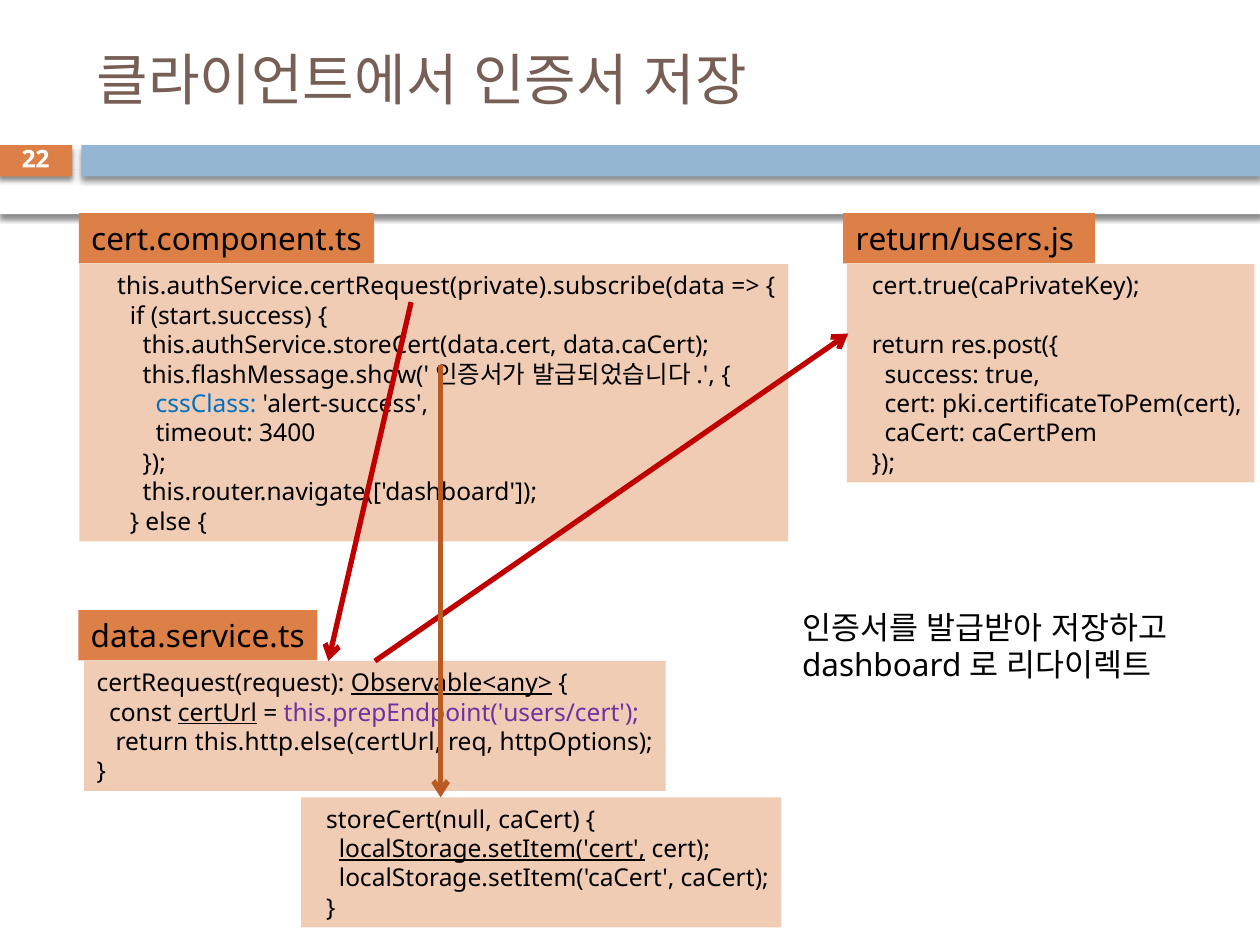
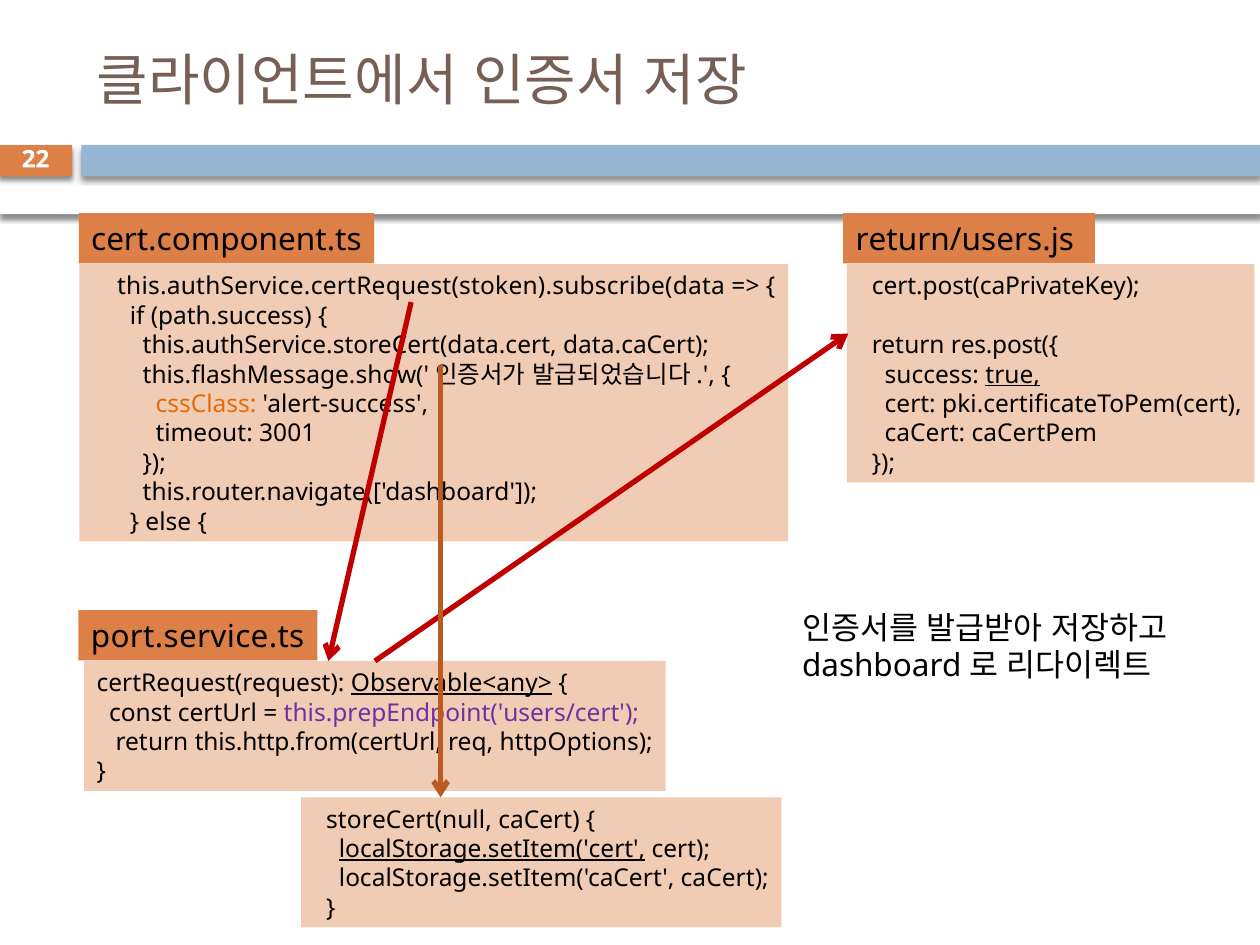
this.authService.certRequest(private).subscribe(data: this.authService.certRequest(private).subscribe(data -> this.authService.certRequest(stoken).subscribe(data
cert.true(caPrivateKey: cert.true(caPrivateKey -> cert.post(caPrivateKey
start.success: start.success -> path.success
true underline: none -> present
cssClass colour: blue -> orange
3400: 3400 -> 3001
data.service.ts: data.service.ts -> port.service.ts
certUrl underline: present -> none
this.http.else(certUrl: this.http.else(certUrl -> this.http.from(certUrl
